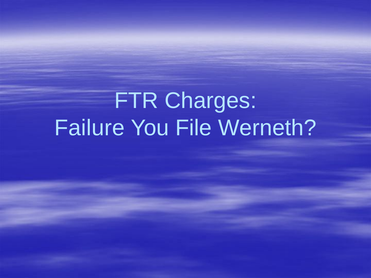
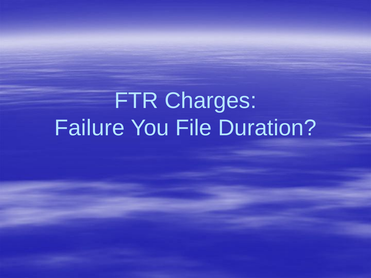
Werneth: Werneth -> Duration
